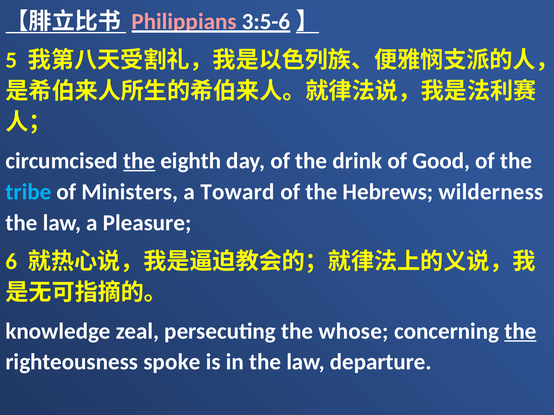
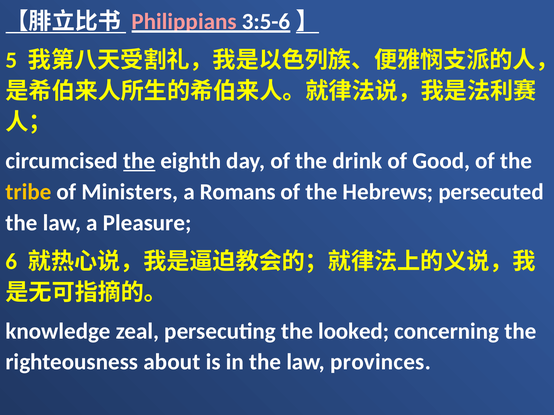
tribe colour: light blue -> yellow
Toward: Toward -> Romans
wilderness: wilderness -> persecuted
whose: whose -> looked
the at (520, 331) underline: present -> none
spoke: spoke -> about
departure: departure -> provinces
